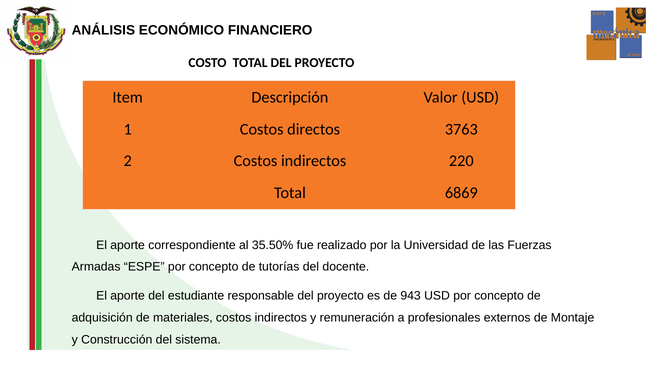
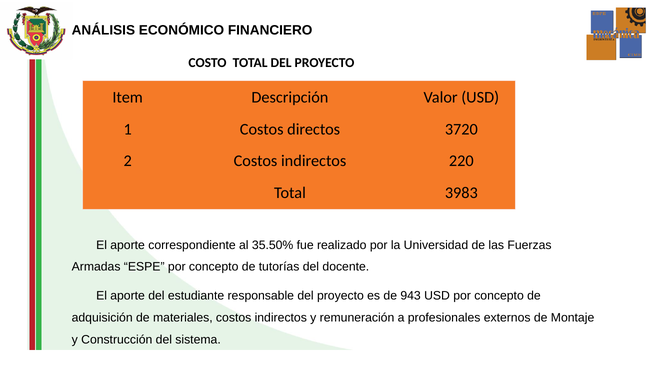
3763: 3763 -> 3720
6869: 6869 -> 3983
